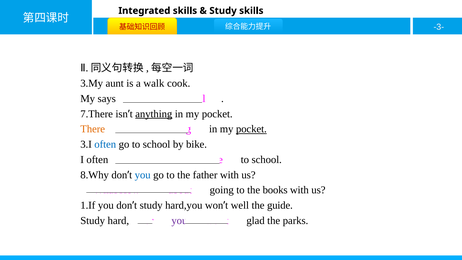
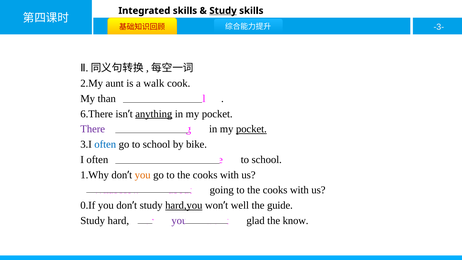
Study at (223, 11) underline: none -> present
3.My: 3.My -> 2.My
says: says -> than
7.There: 7.There -> 6.There
There colour: orange -> purple
8.Why: 8.Why -> 1.Why
you at (143, 175) colour: blue -> orange
go to the father: father -> cooks
going to the books: books -> cooks
1.If: 1.If -> 0.If
hard,you underline: none -> present
parks: parks -> know
